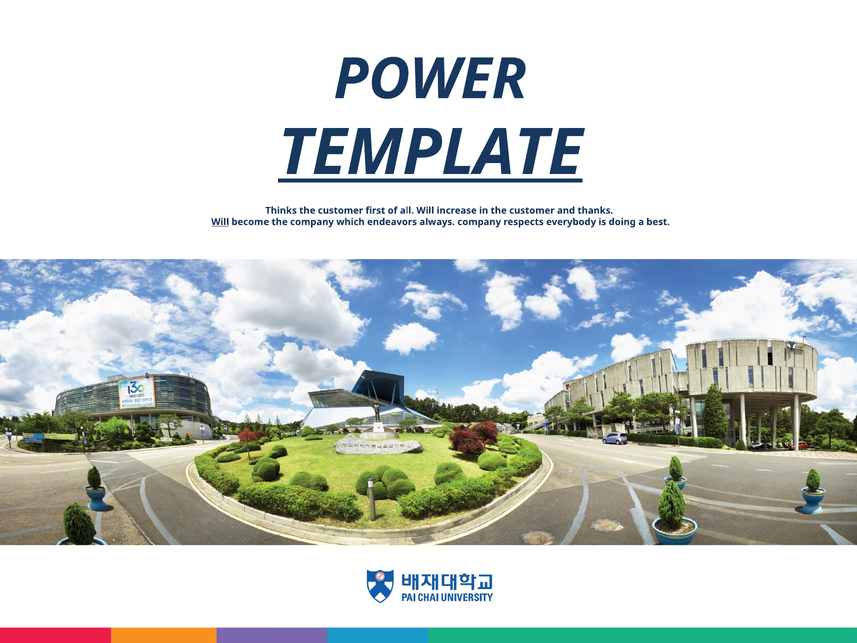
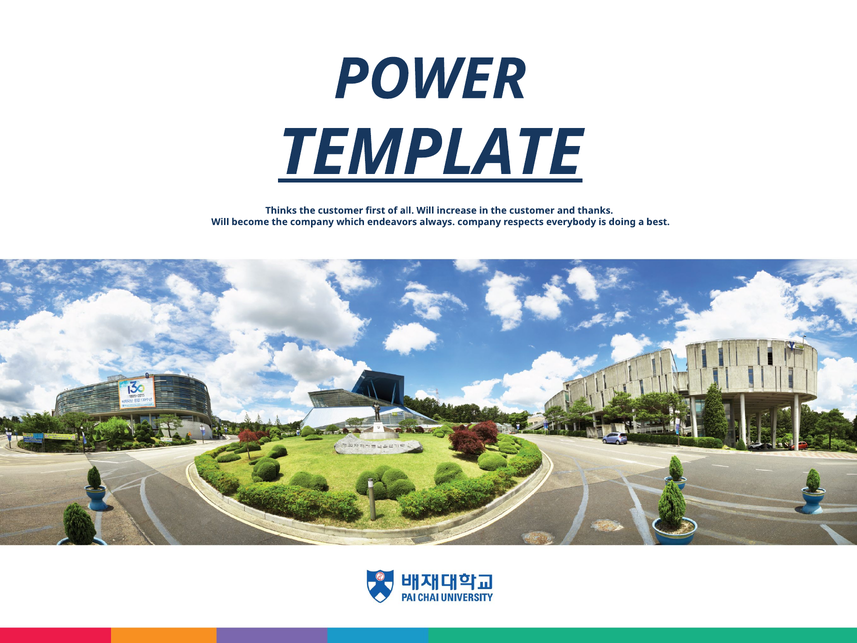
Will at (220, 222) underline: present -> none
